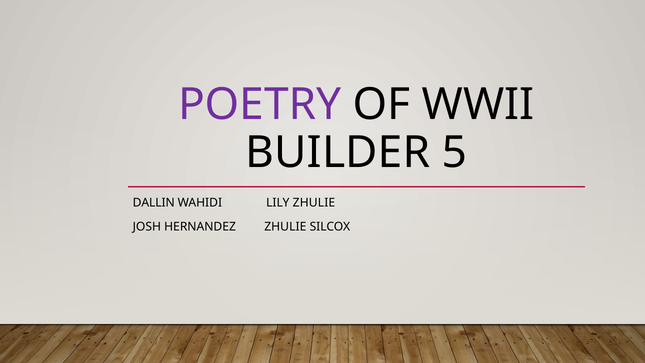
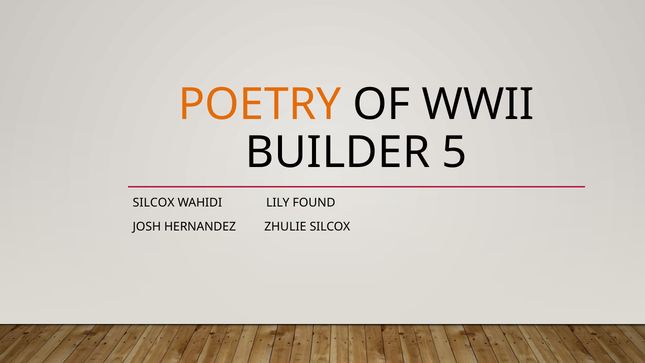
POETRY colour: purple -> orange
DALLIN at (154, 203): DALLIN -> SILCOX
LILY ZHULIE: ZHULIE -> FOUND
